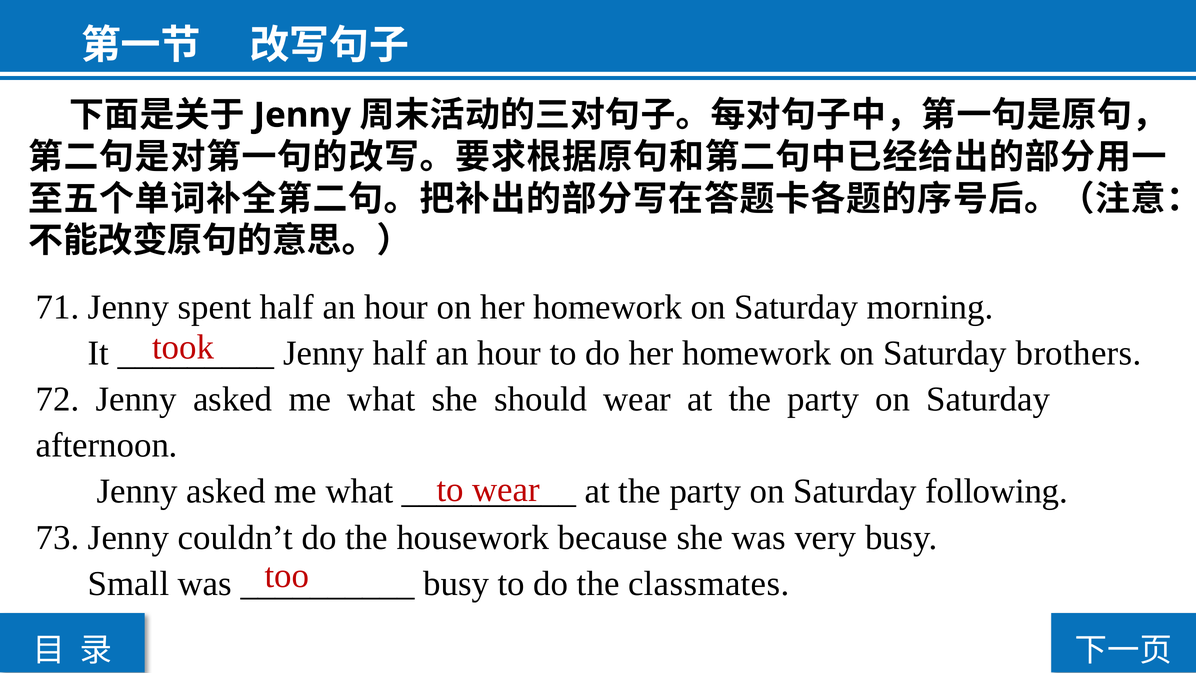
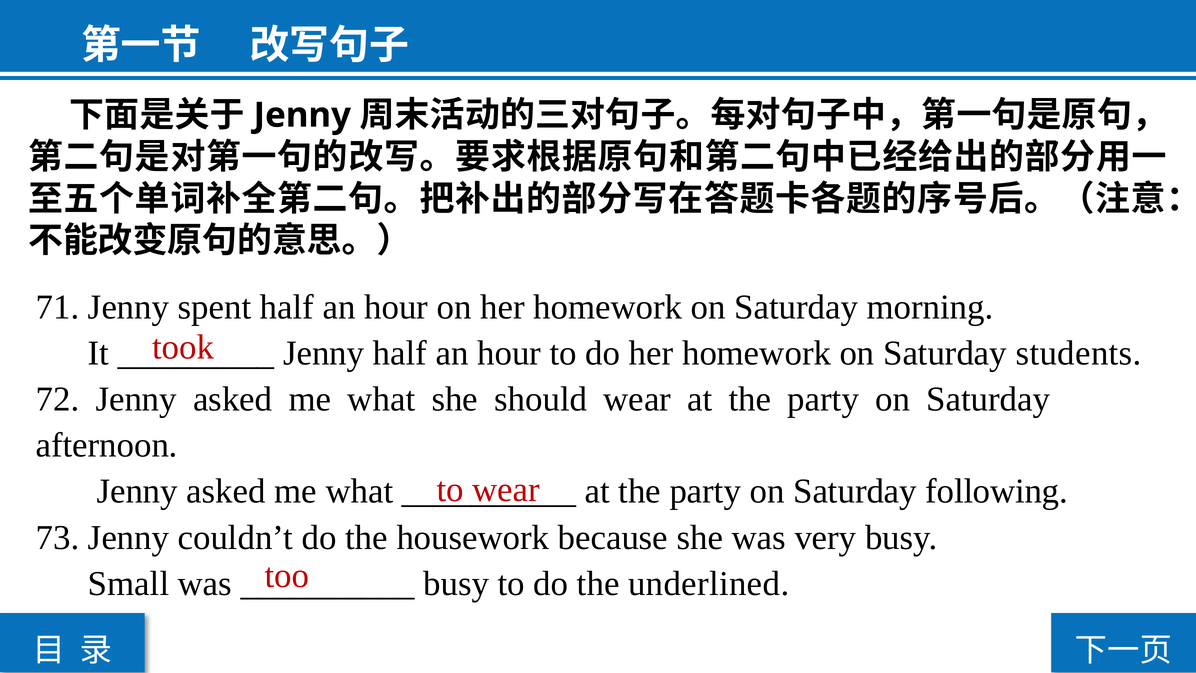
brothers: brothers -> students
classmates: classmates -> underlined
